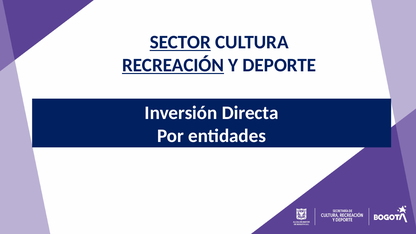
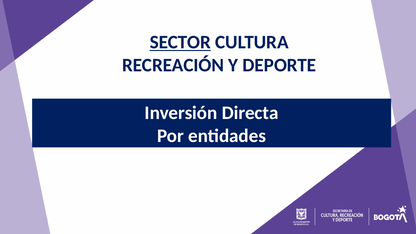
RECREACIÓN underline: present -> none
